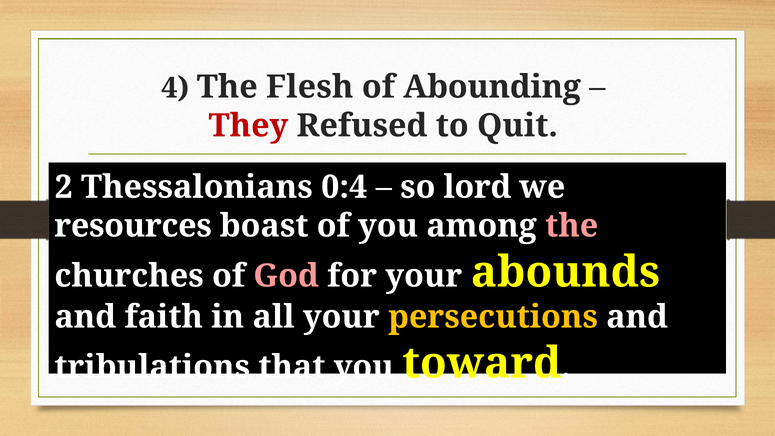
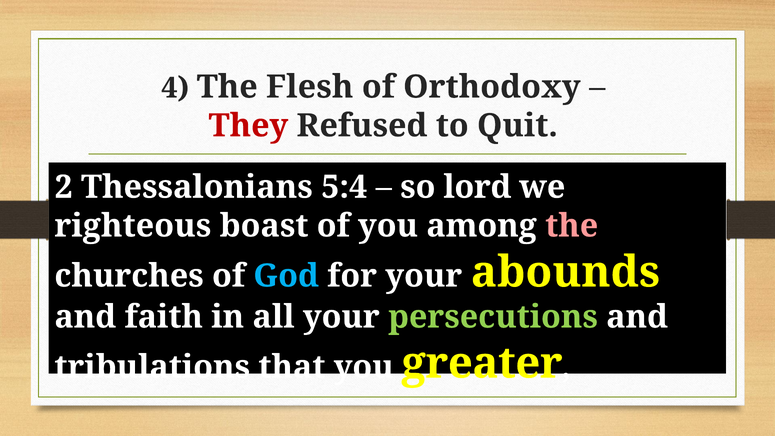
Abounding: Abounding -> Orthodoxy
0:4: 0:4 -> 5:4
resources: resources -> righteous
God colour: pink -> light blue
persecutions colour: yellow -> light green
toward: toward -> greater
